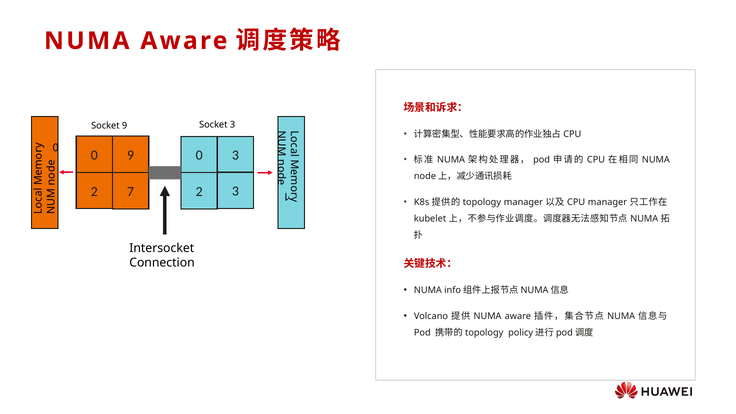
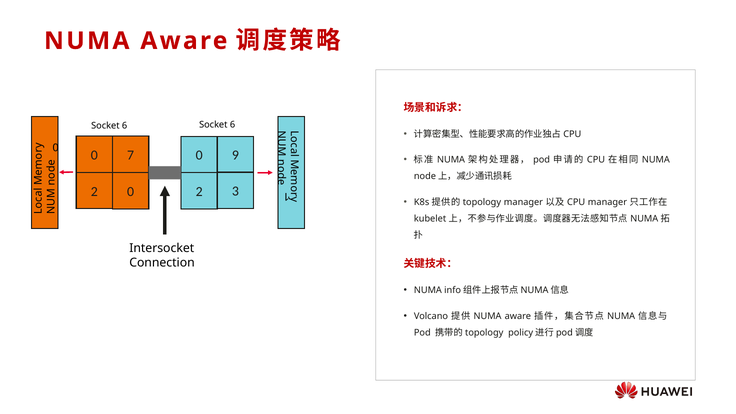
3 at (233, 124): 3 -> 6
9 at (125, 126): 9 -> 6
0 9: 9 -> 7
0 3: 3 -> 9
2 7: 7 -> 0
